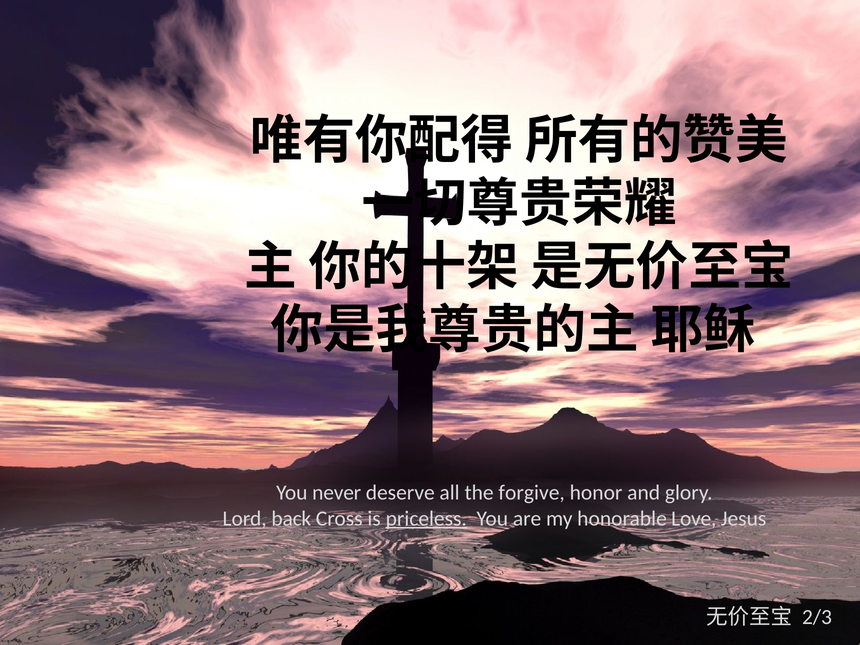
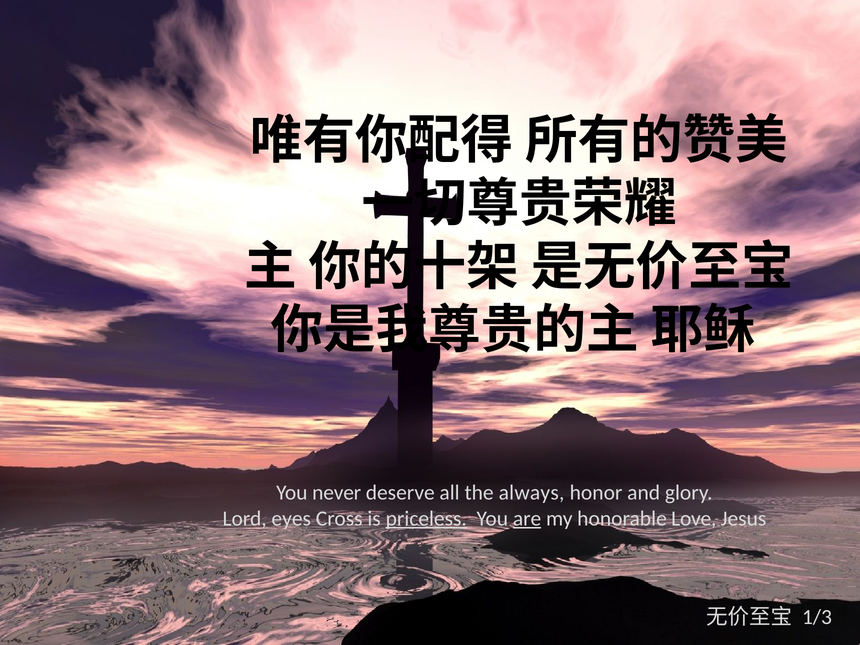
forgive: forgive -> always
back: back -> eyes
are underline: none -> present
2/3: 2/3 -> 1/3
